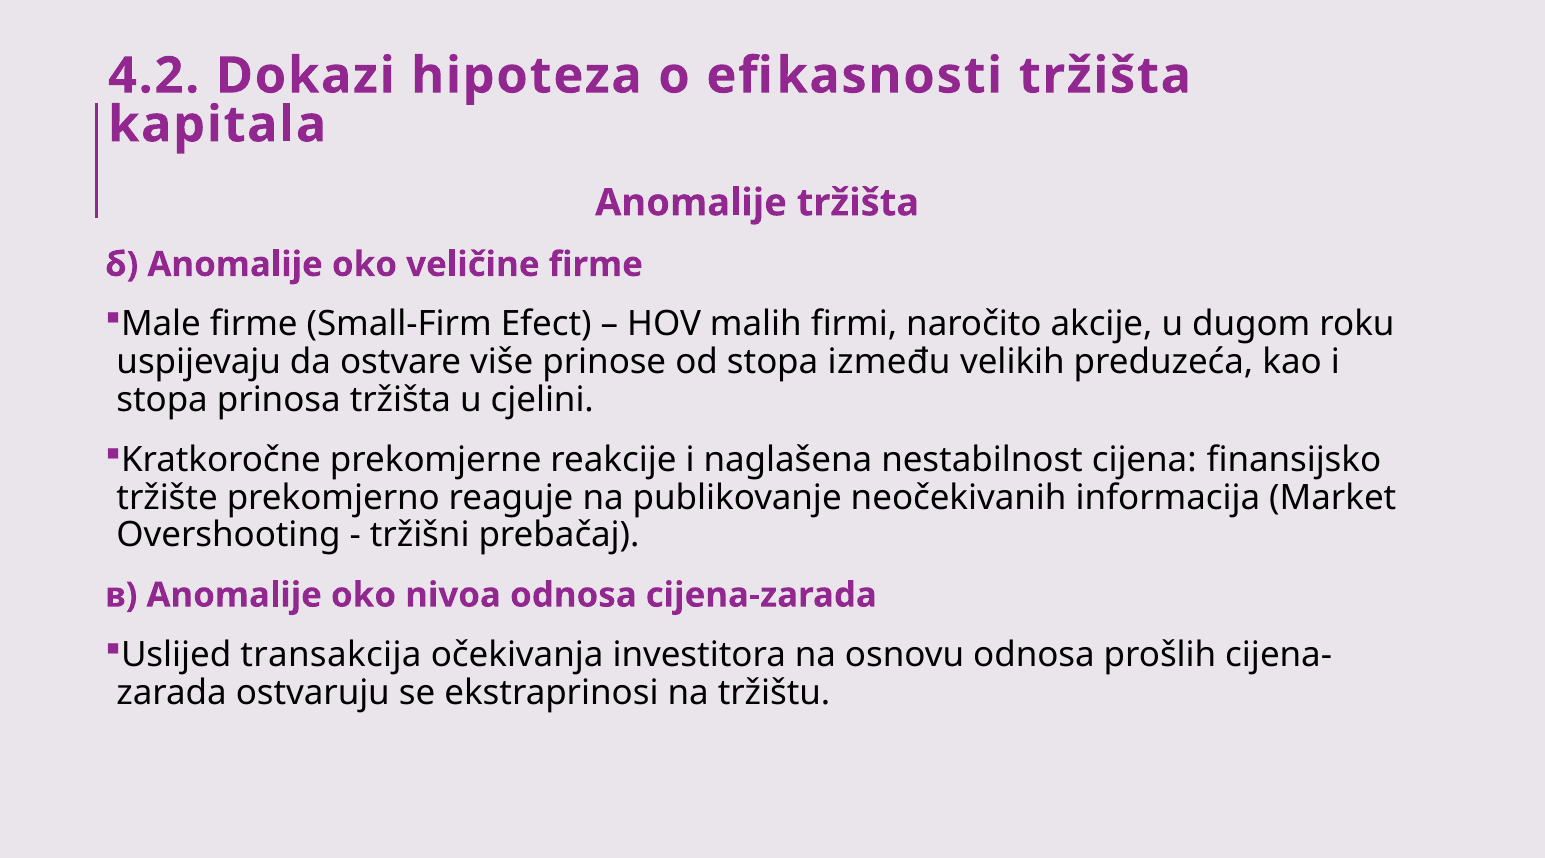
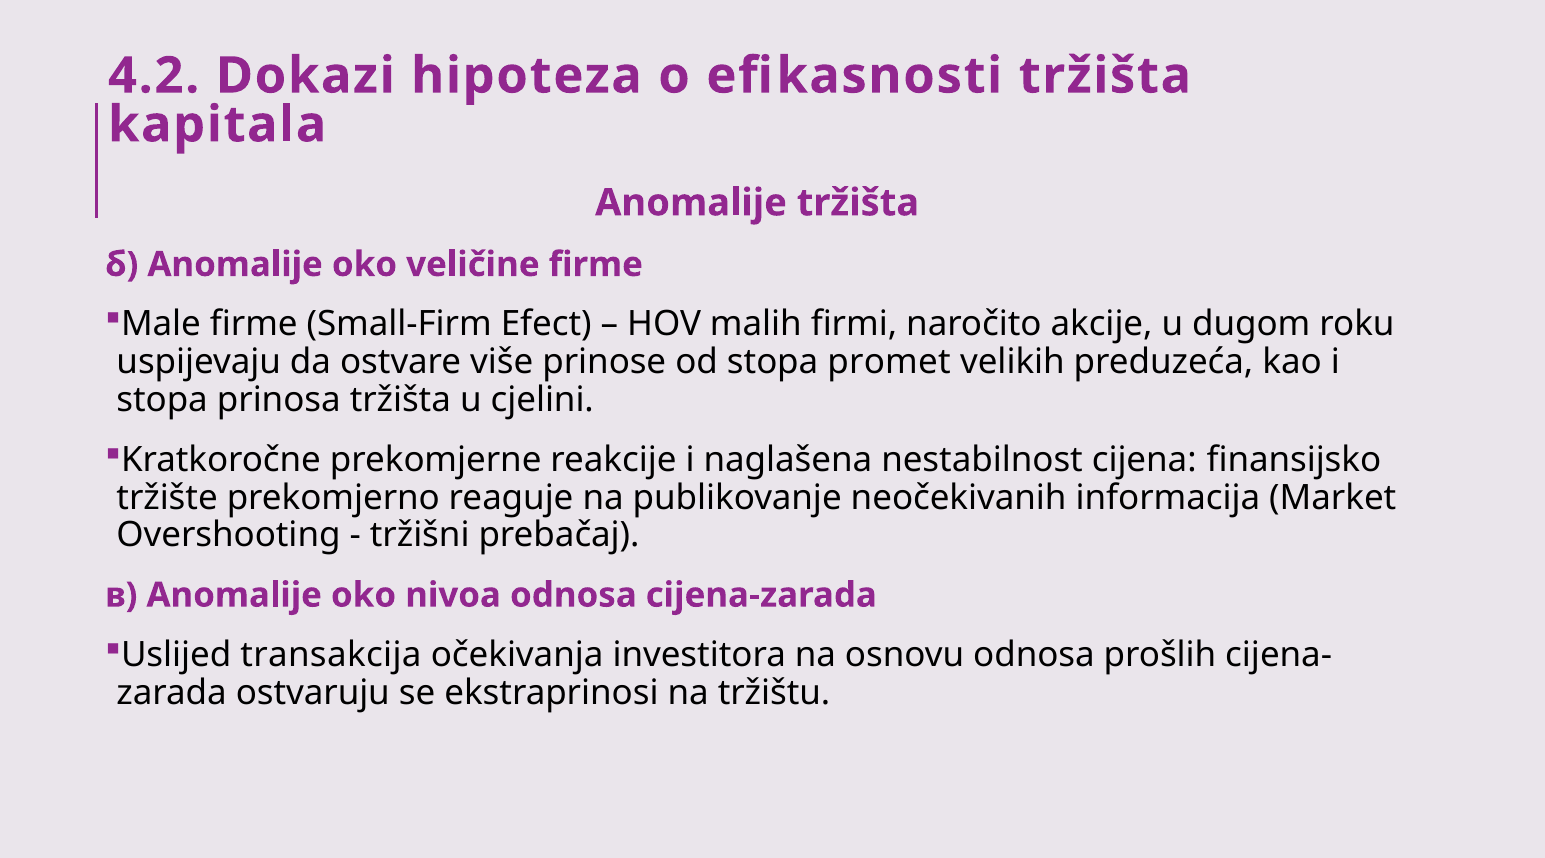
između: između -> promet
